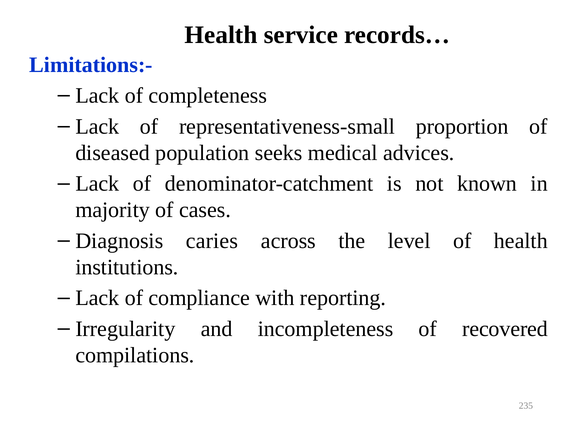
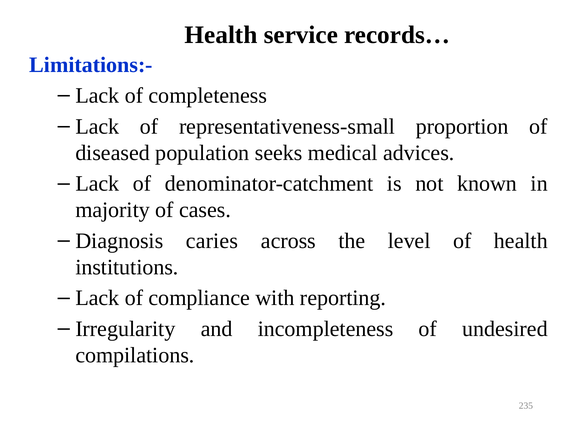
recovered: recovered -> undesired
